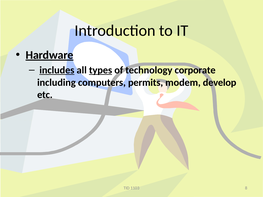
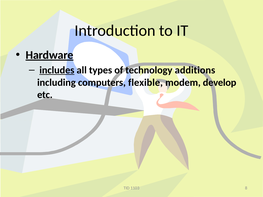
types underline: present -> none
corporate: corporate -> additions
permits: permits -> flexible
